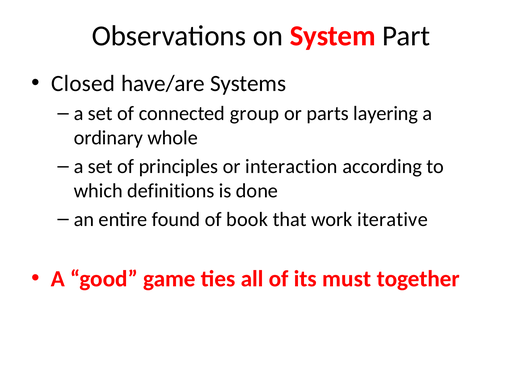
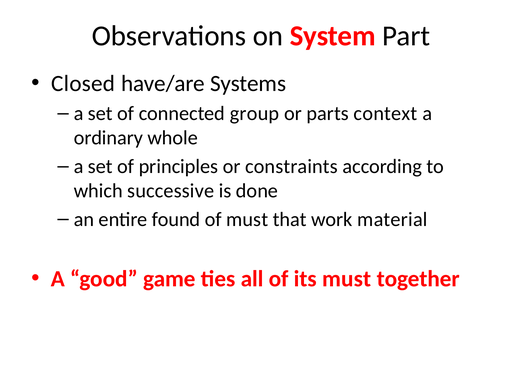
layering: layering -> context
interaction: interaction -> constraints
definitions: definitions -> successive
of book: book -> must
iterative: iterative -> material
